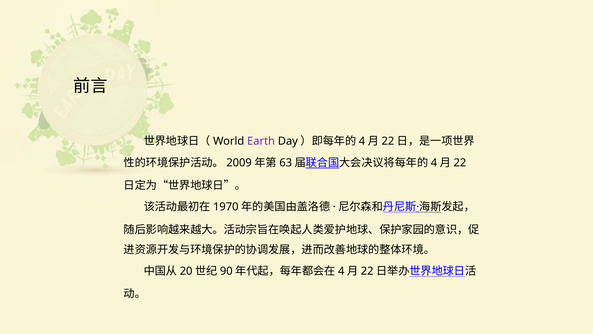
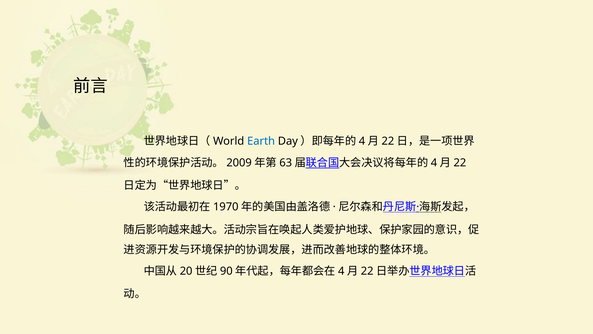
Earth colour: purple -> blue
